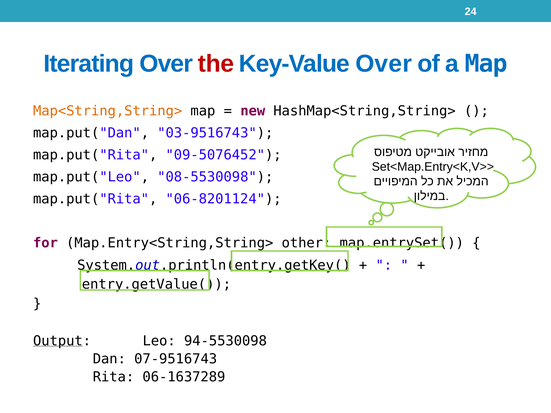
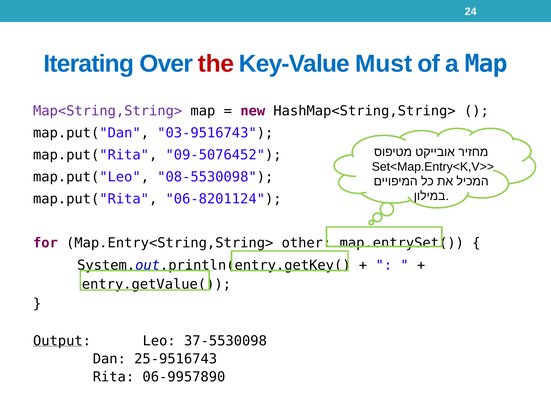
Key-Value Over: Over -> Must
Map<String,String> colour: orange -> purple
94-5530098: 94-5530098 -> 37-5530098
07-9516743: 07-9516743 -> 25-9516743
06-1637289: 06-1637289 -> 06-9957890
